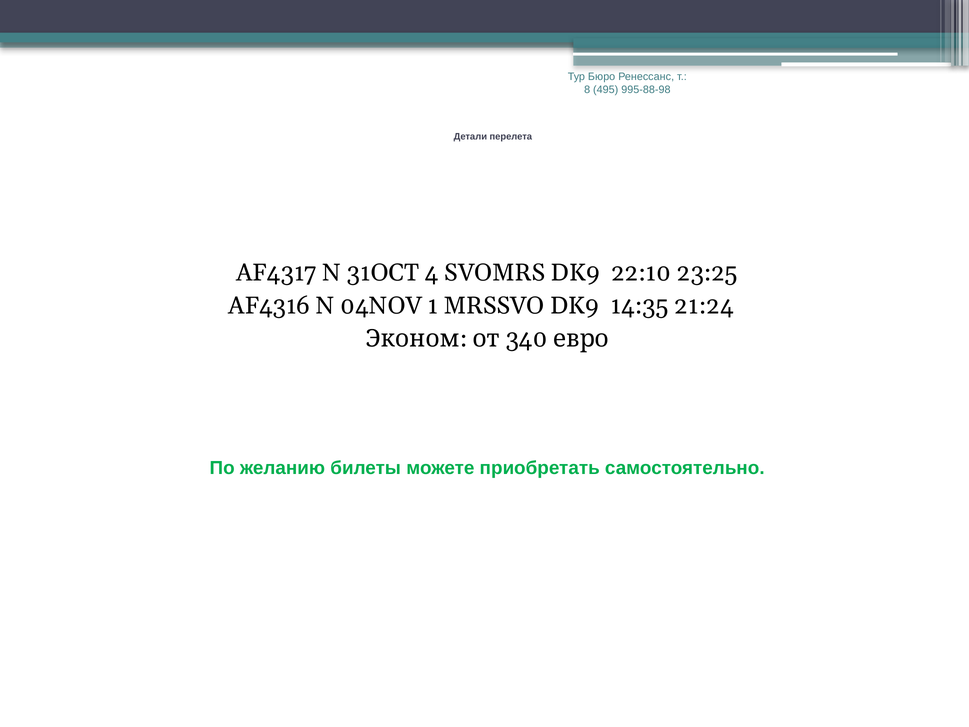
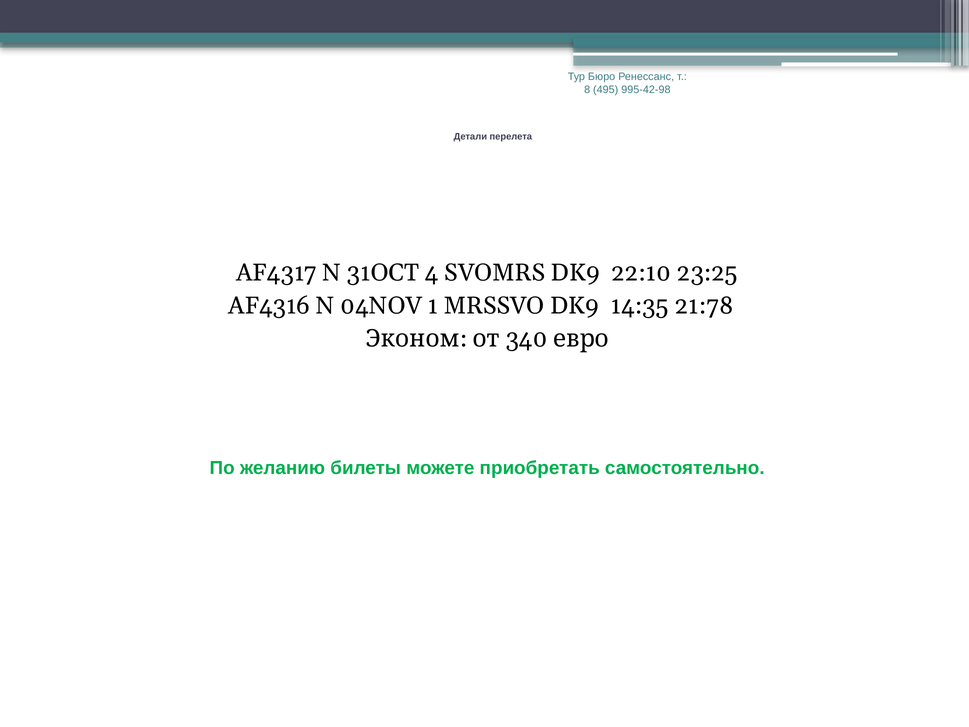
995-88-98: 995-88-98 -> 995-42-98
21:24: 21:24 -> 21:78
